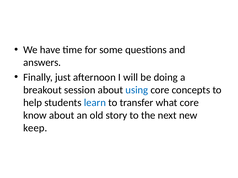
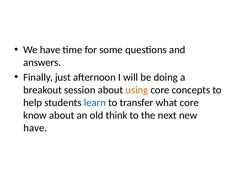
using colour: blue -> orange
story: story -> think
keep at (35, 128): keep -> have
